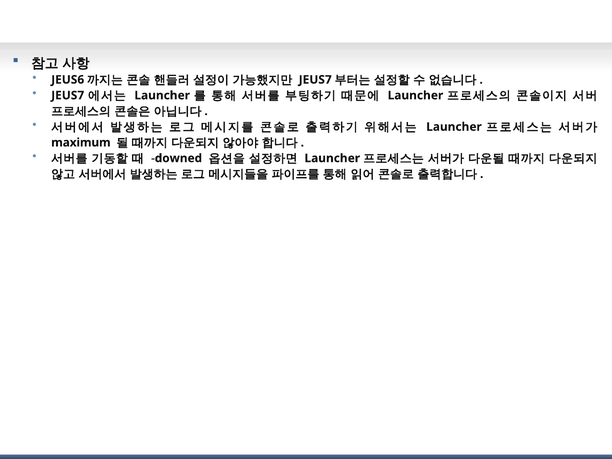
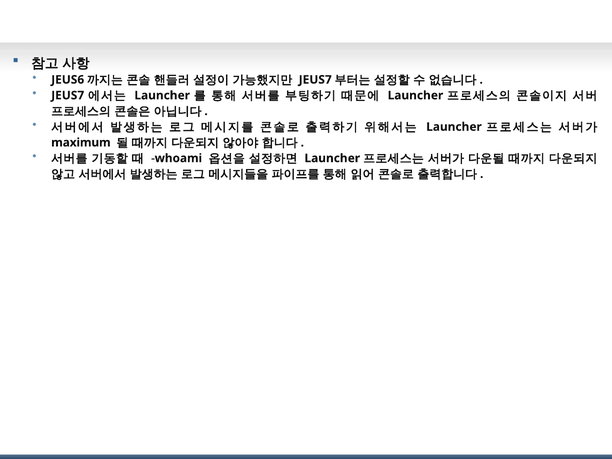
downed: downed -> whoami
